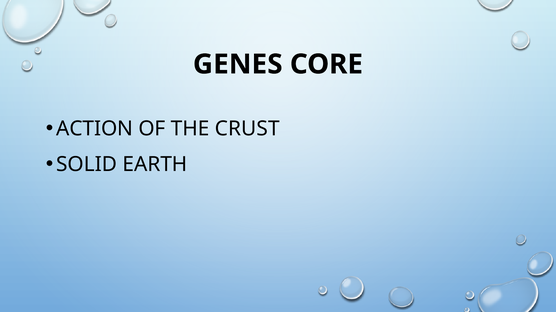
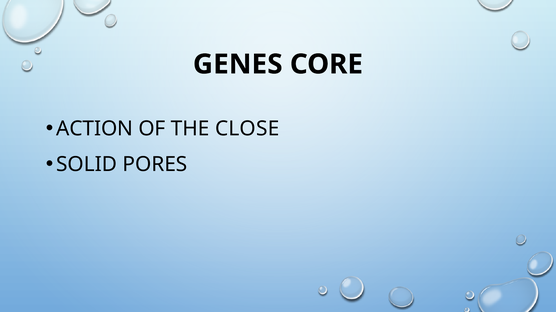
CRUST: CRUST -> CLOSE
EARTH: EARTH -> PORES
